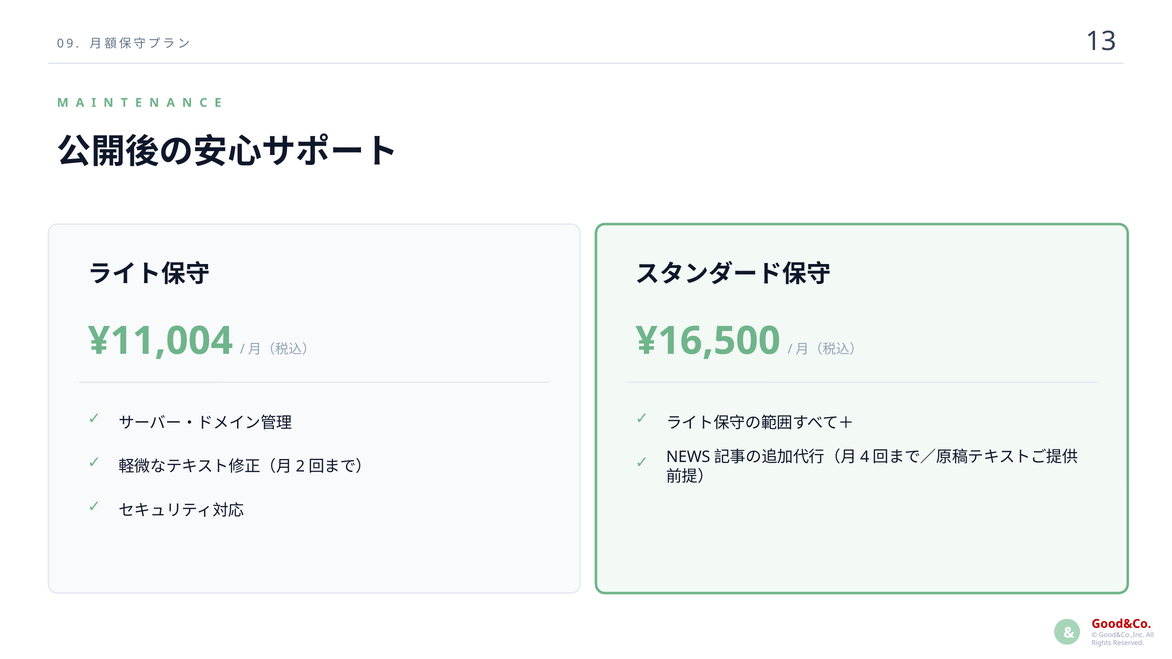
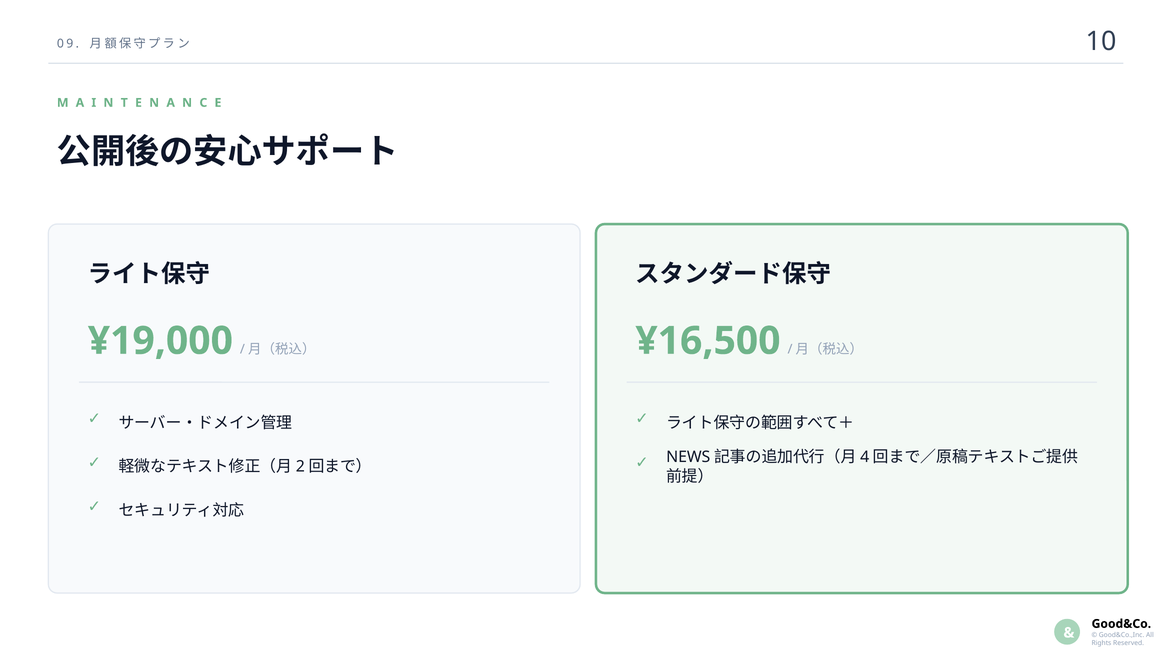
13: 13 -> 10
¥11,004: ¥11,004 -> ¥19,000
Good&Co colour: red -> black
